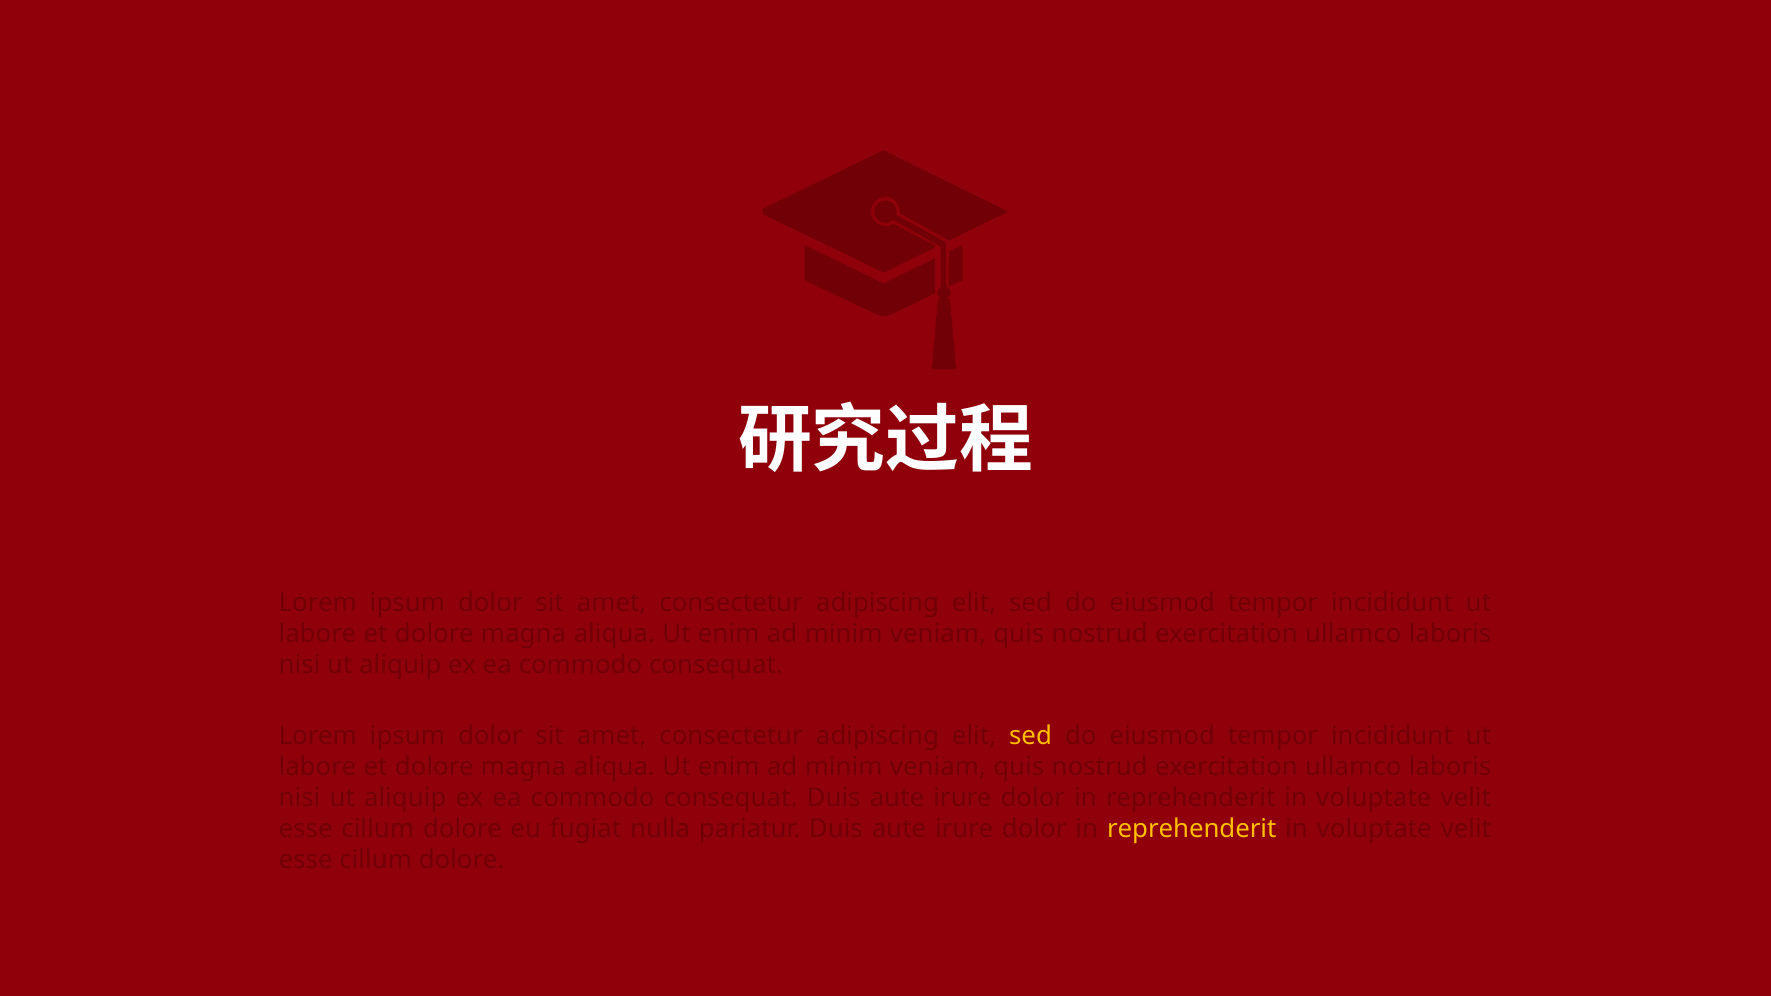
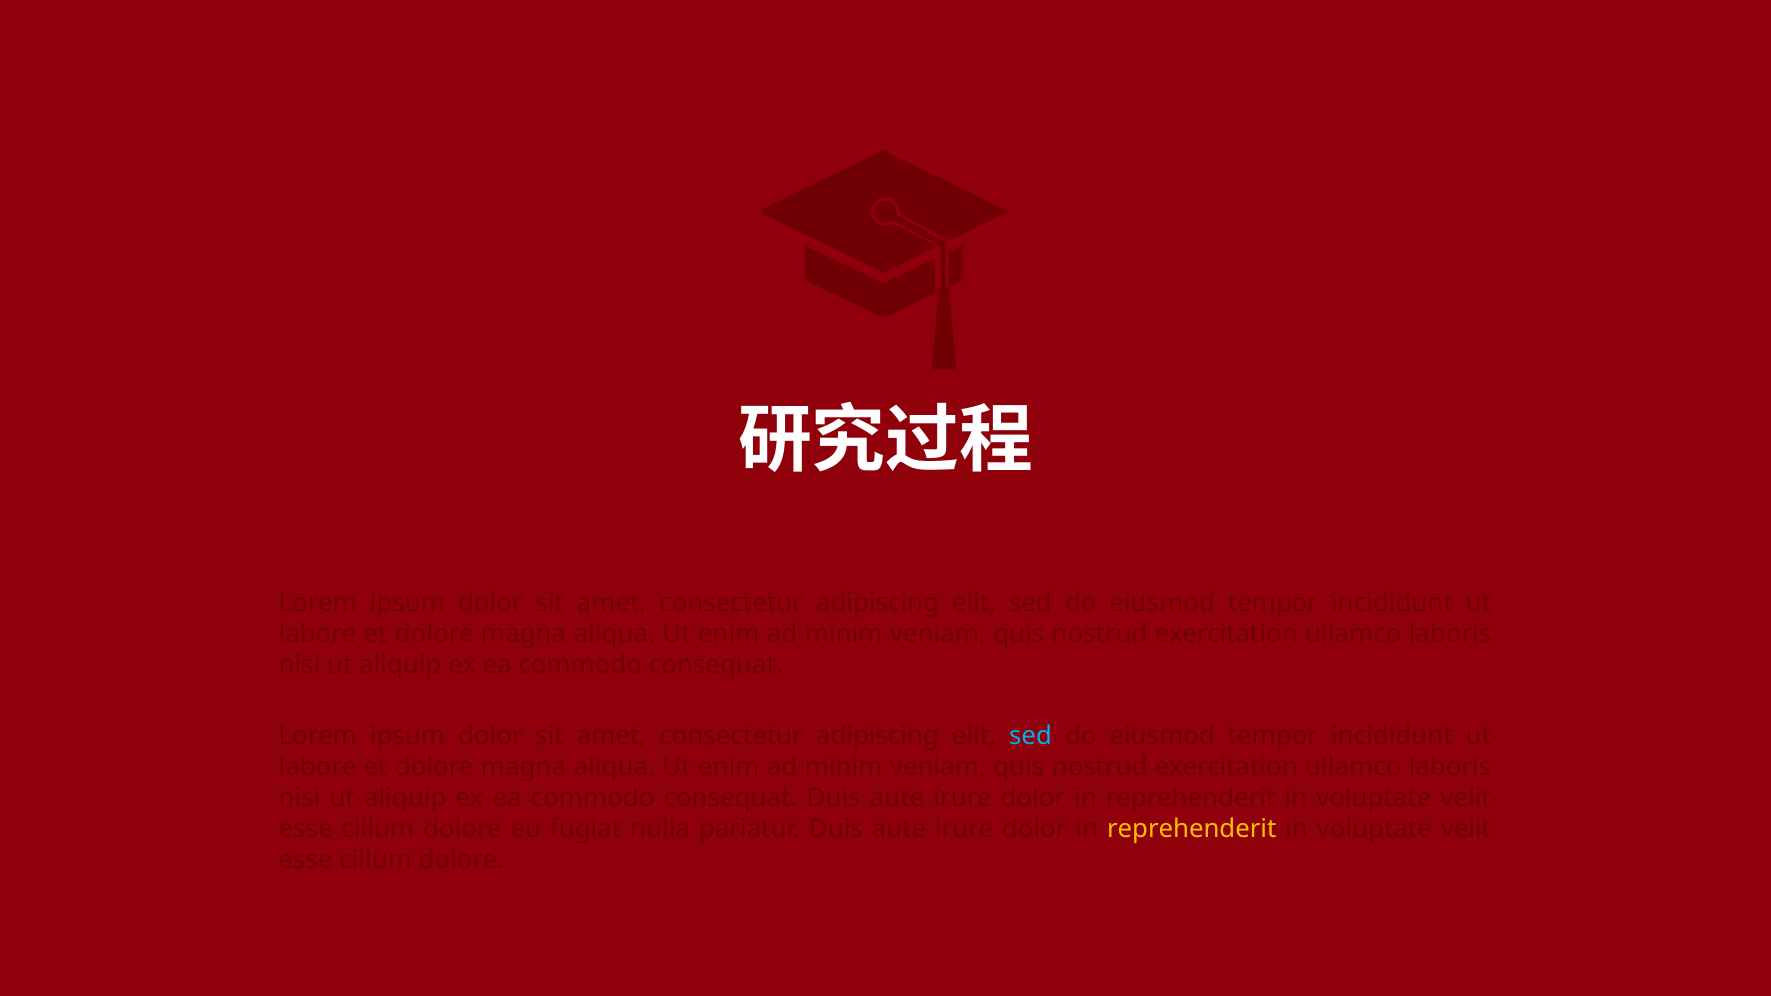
sed at (1030, 736) colour: yellow -> light blue
